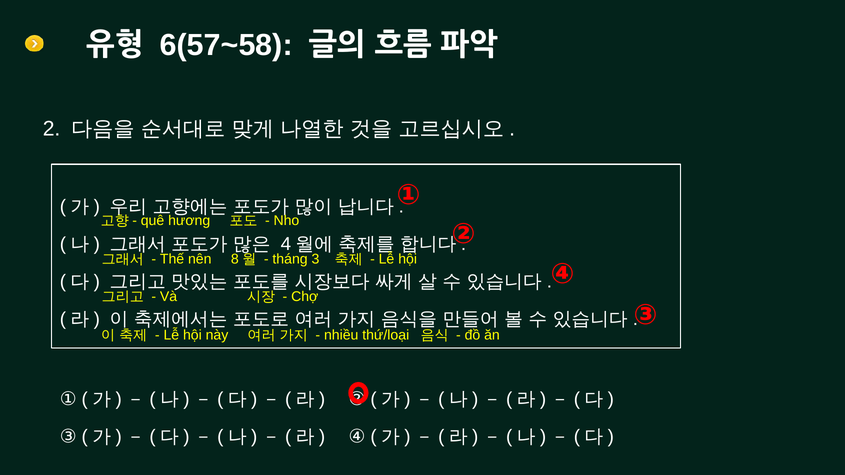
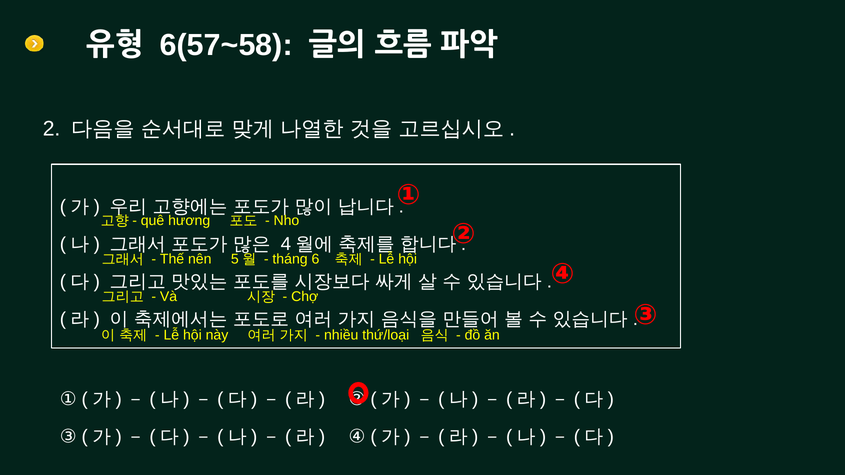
8: 8 -> 5
3: 3 -> 6
